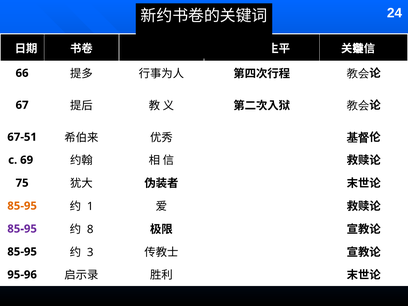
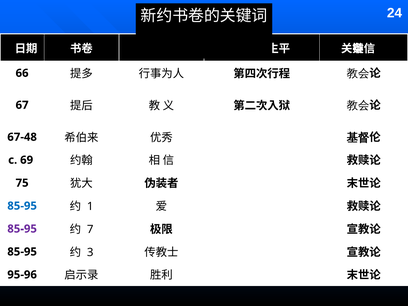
67-51: 67-51 -> 67-48
85-95 at (22, 206) colour: orange -> blue
8: 8 -> 7
